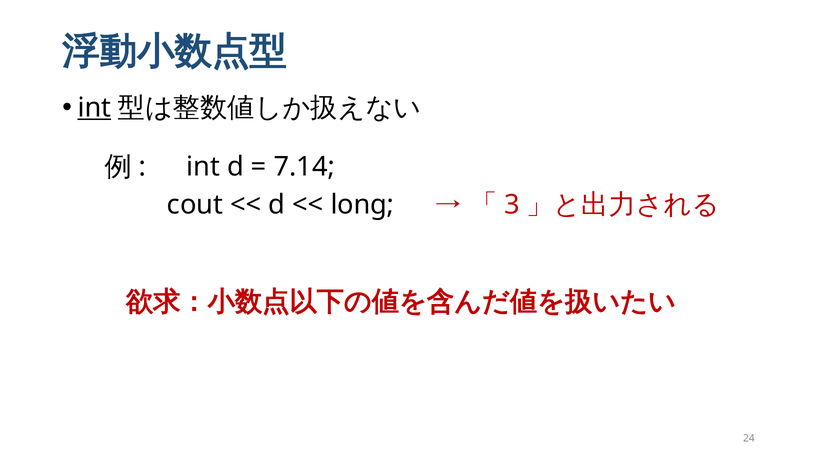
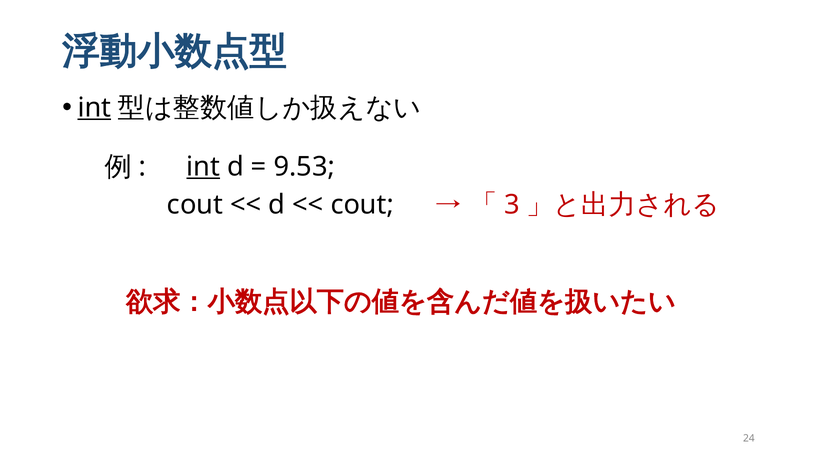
int at (203, 166) underline: none -> present
7.14: 7.14 -> 9.53
long at (362, 204): long -> cout
